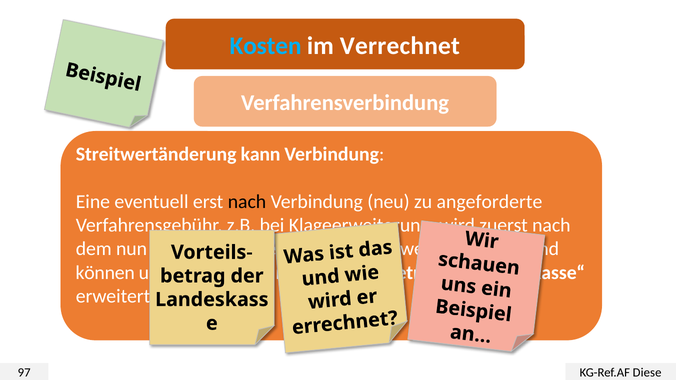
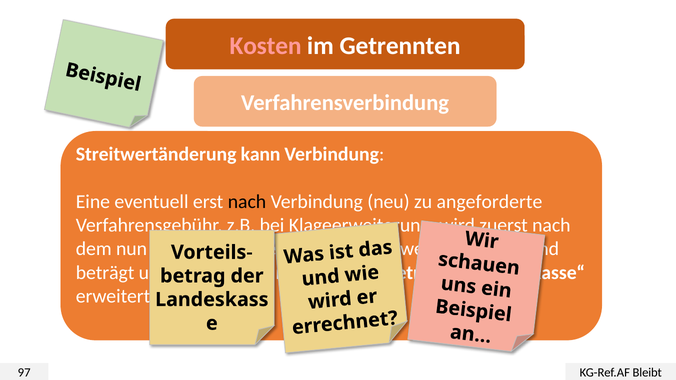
Kosten colour: light blue -> pink
Verrechnet: Verrechnet -> Getrennten
können: können -> beträgt
Diese: Diese -> Bleibt
